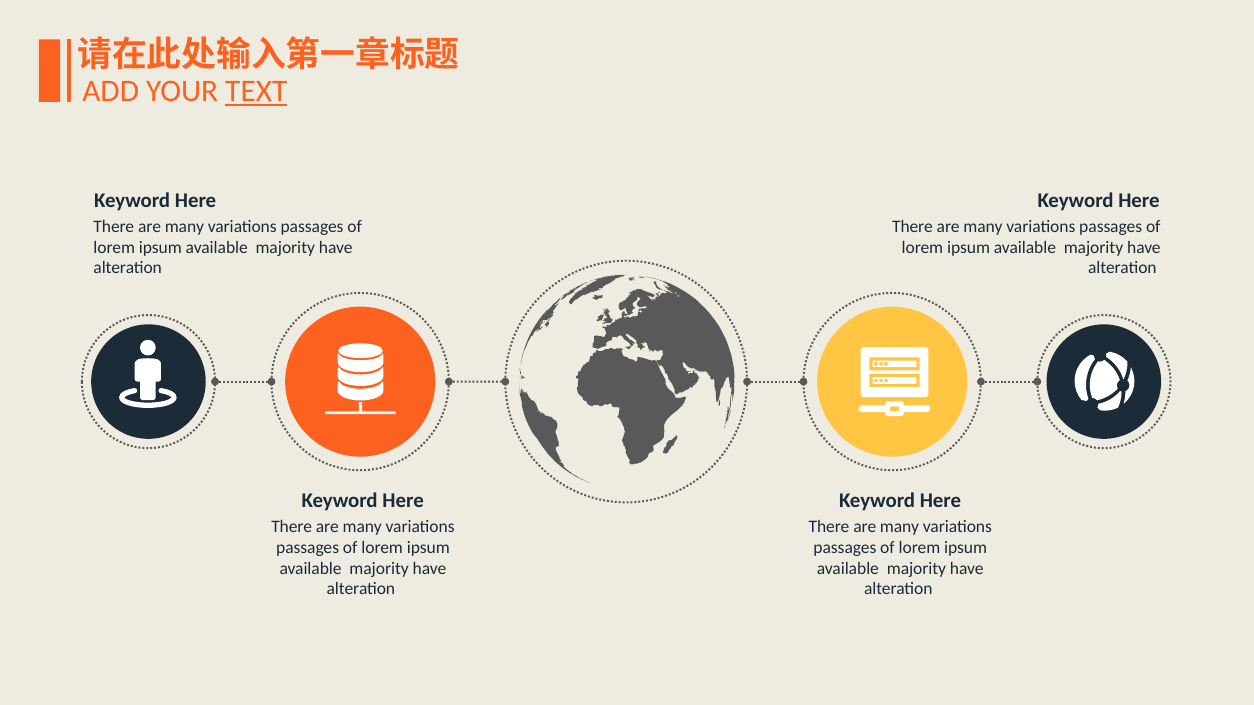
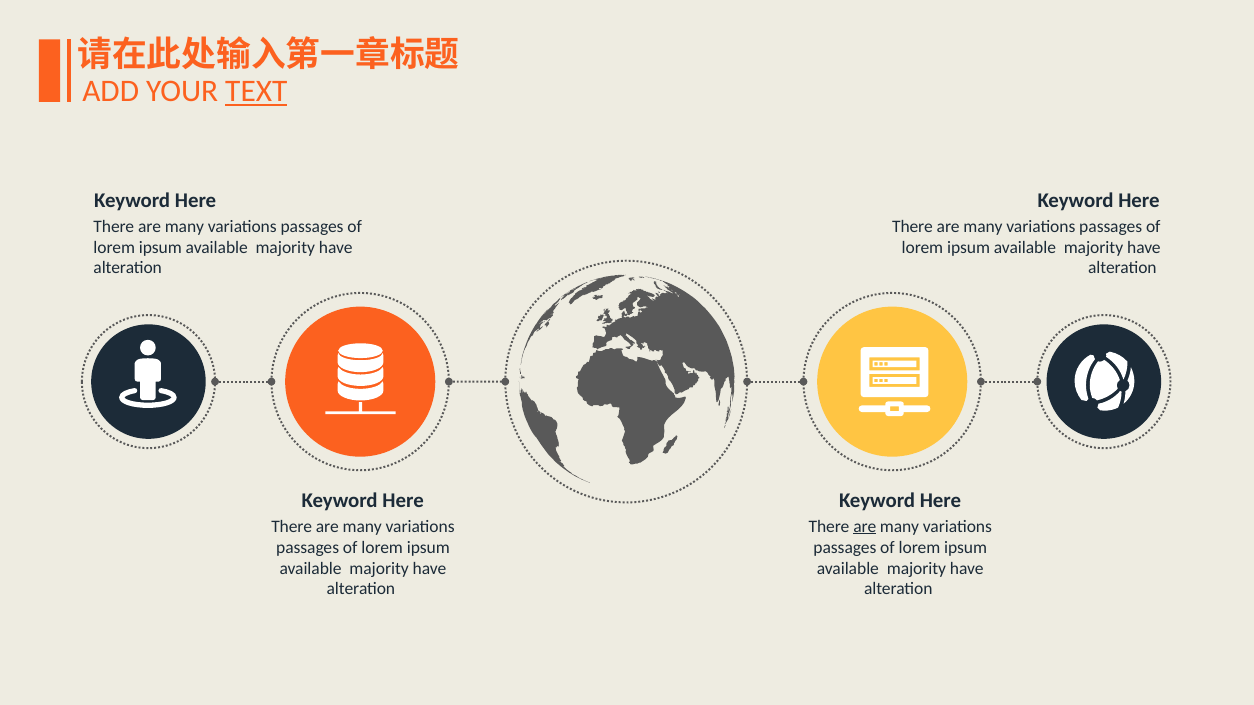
are at (865, 527) underline: none -> present
